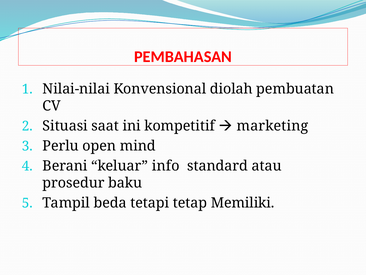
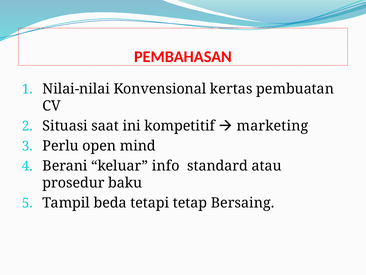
diolah: diolah -> kertas
Memiliki: Memiliki -> Bersaing
